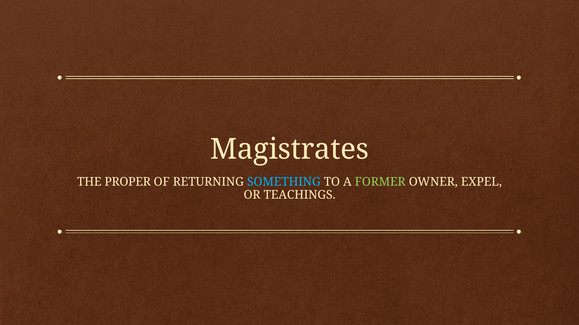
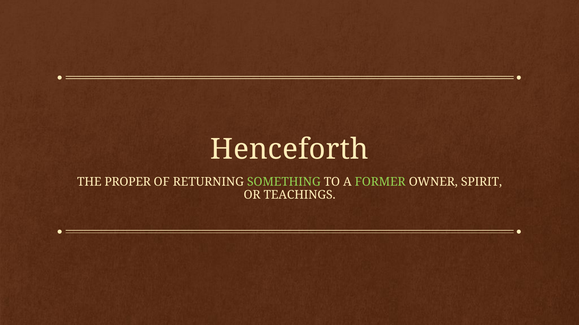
Magistrates: Magistrates -> Henceforth
SOMETHING colour: light blue -> light green
EXPEL: EXPEL -> SPIRIT
